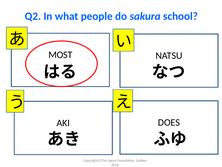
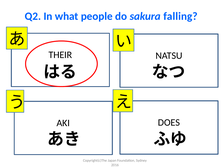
school: school -> falling
MOST: MOST -> THEIR
